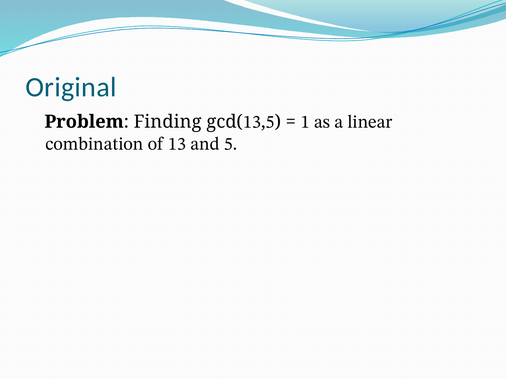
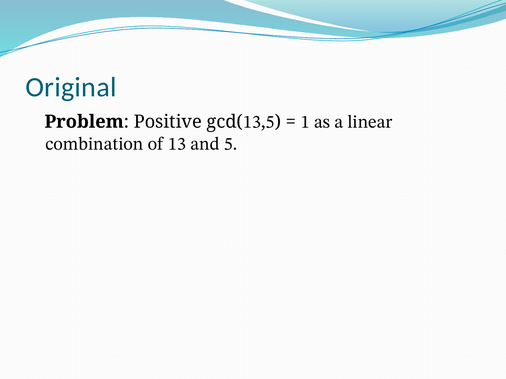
Finding: Finding -> Positive
